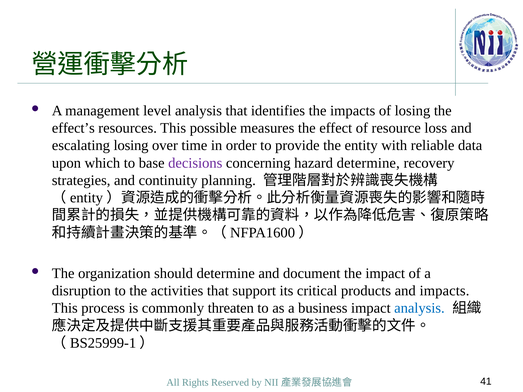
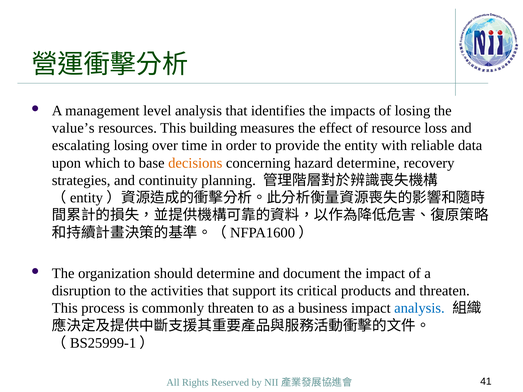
effect’s: effect’s -> value’s
possible: possible -> building
decisions colour: purple -> orange
and impacts: impacts -> threaten
